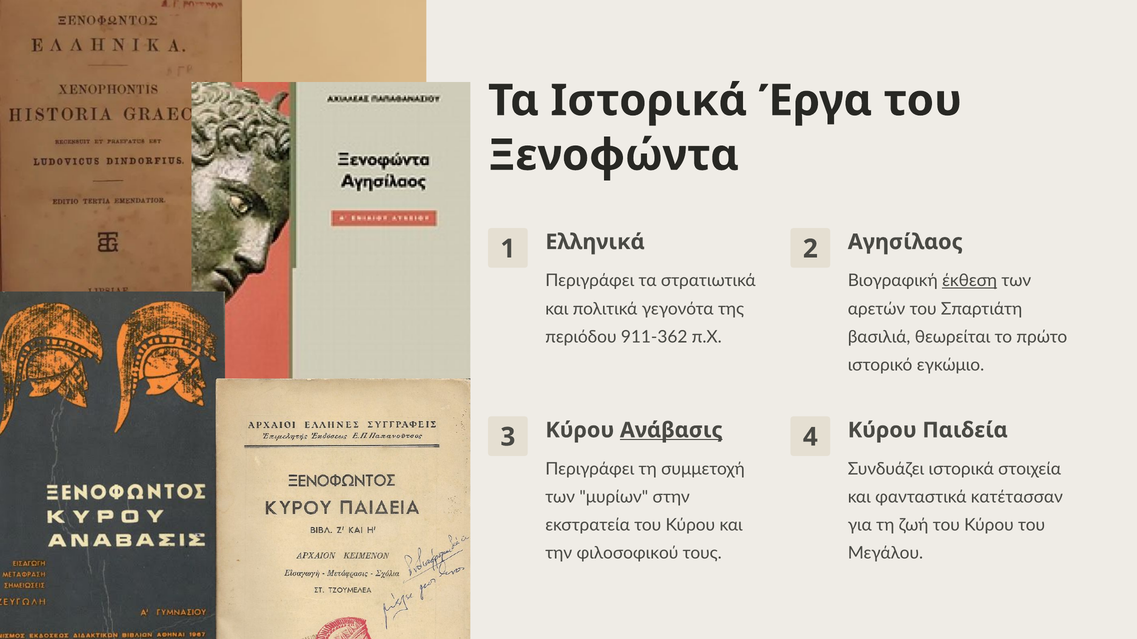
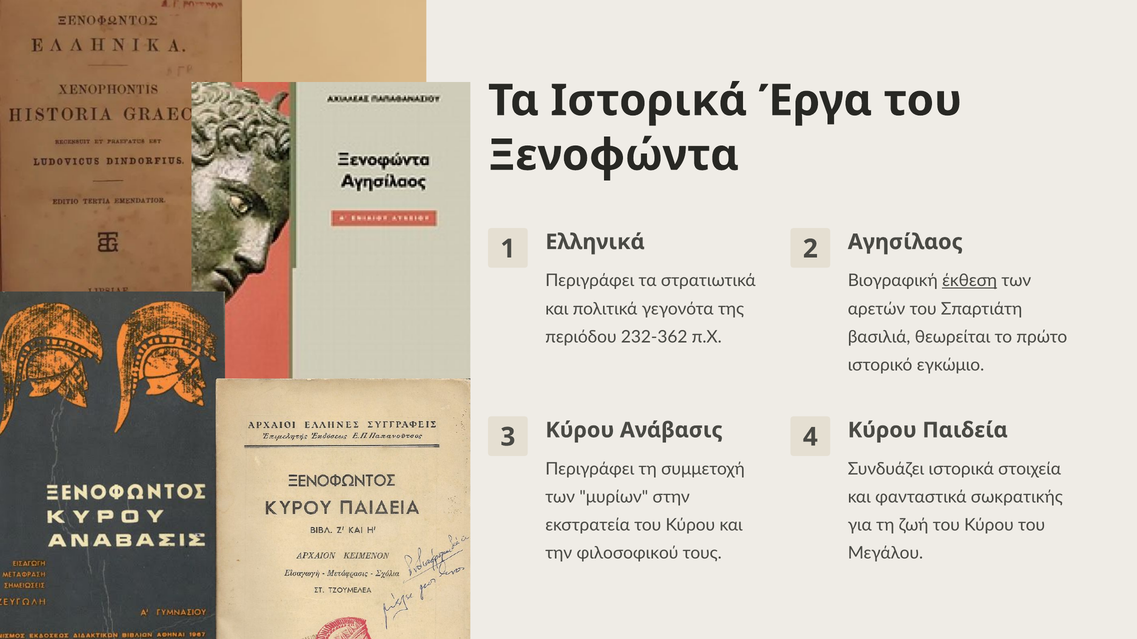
911-362: 911-362 -> 232-362
Ανάβασις underline: present -> none
κατέτασσαν: κατέτασσαν -> σωκρατικής
